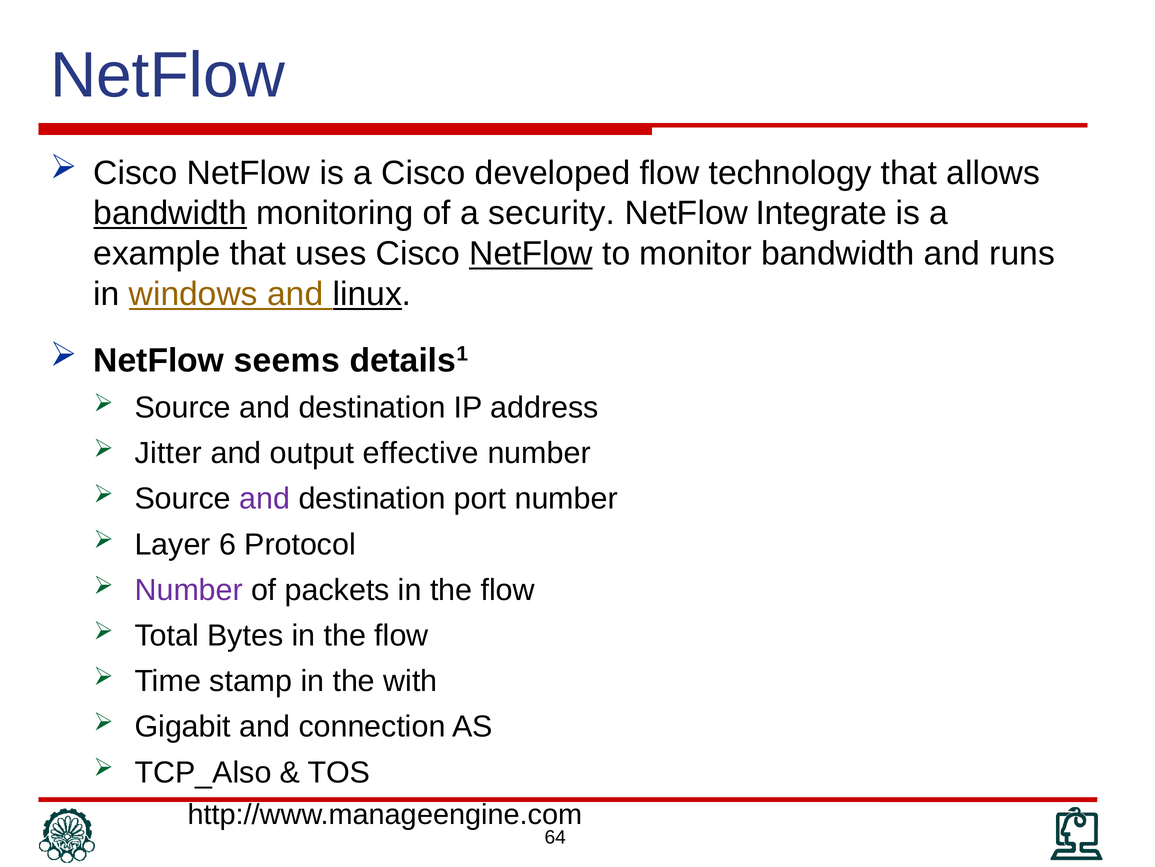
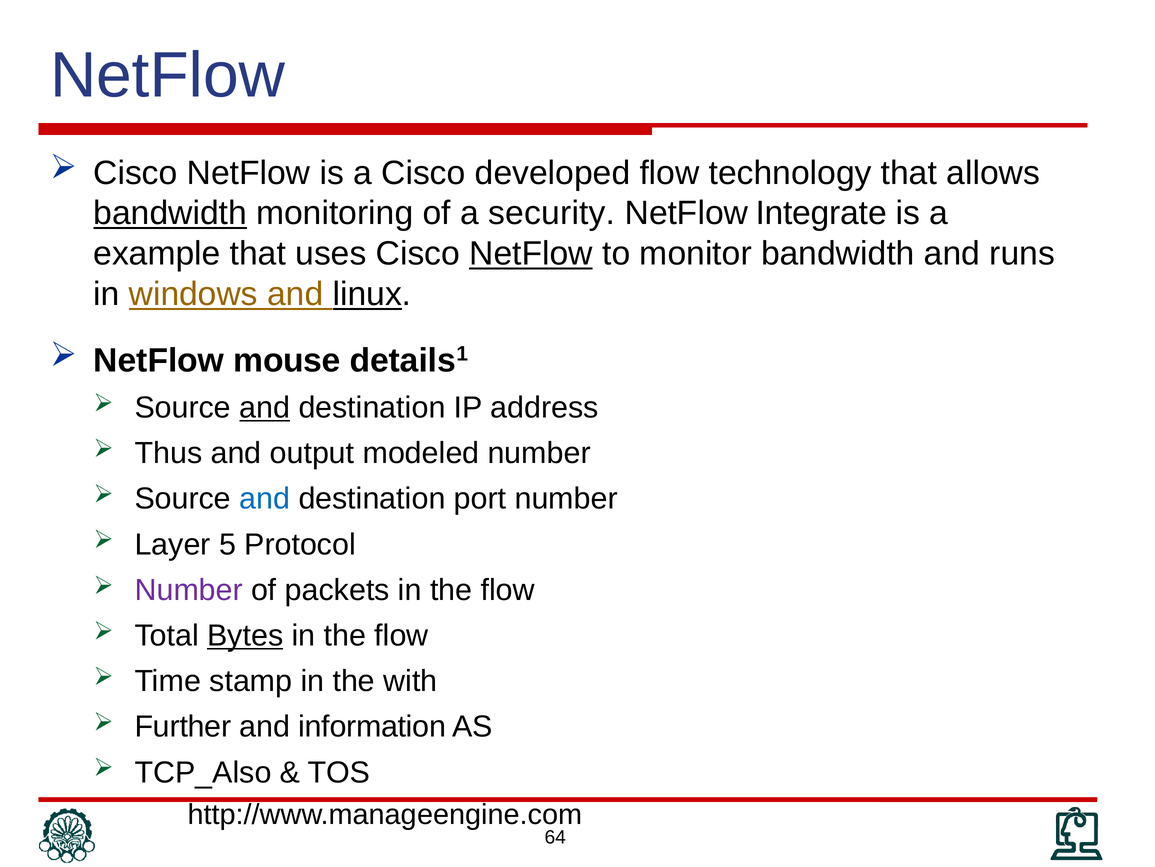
seems: seems -> mouse
and at (265, 407) underline: none -> present
Jitter: Jitter -> Thus
effective: effective -> modeled
and at (265, 498) colour: purple -> blue
6: 6 -> 5
Bytes underline: none -> present
Gigabit: Gigabit -> Further
connection: connection -> information
